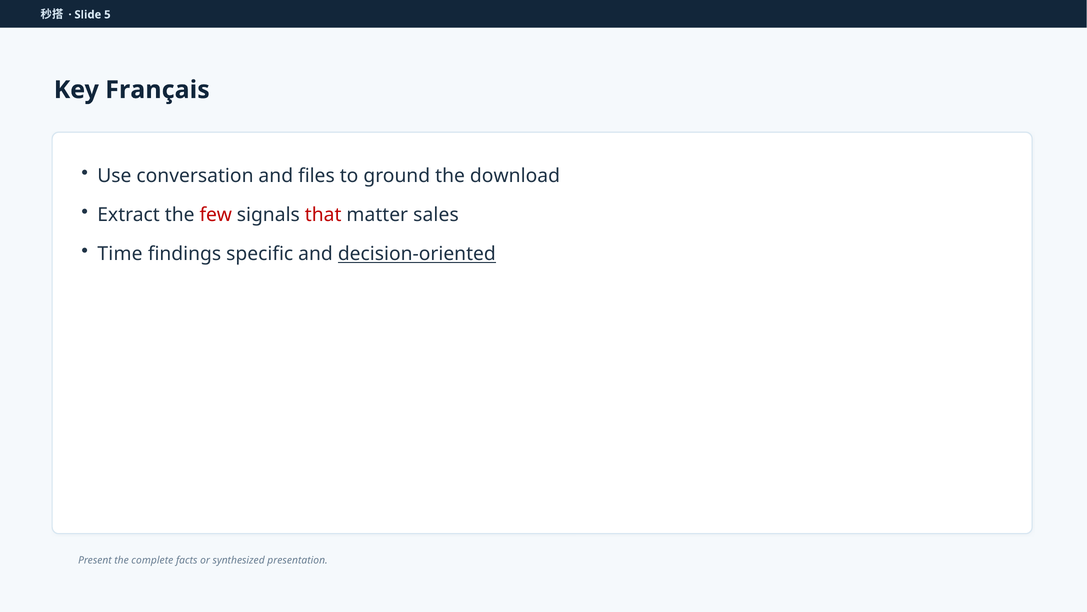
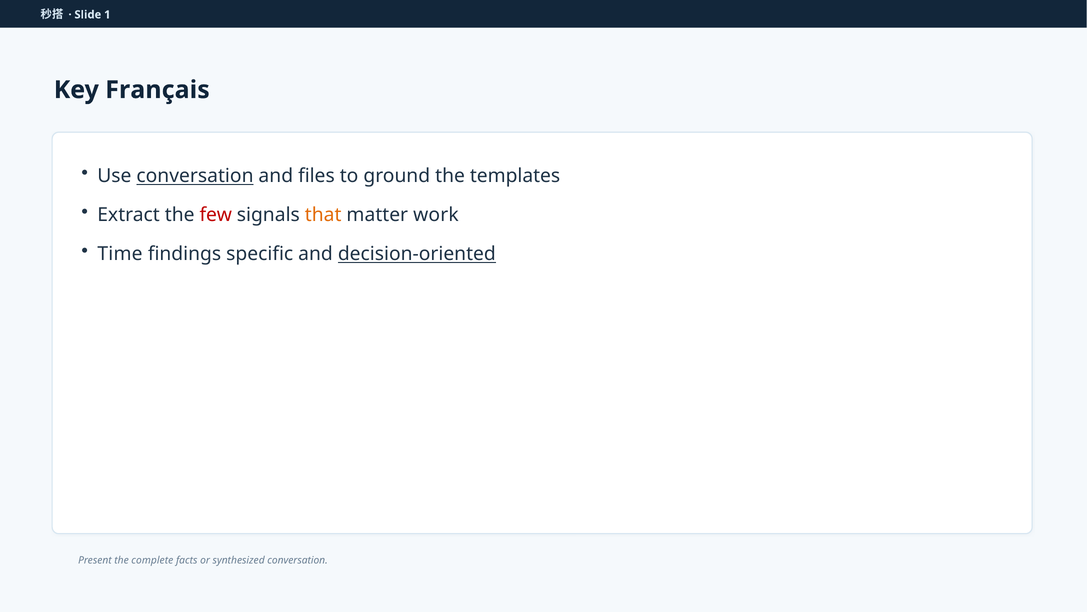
5: 5 -> 1
conversation at (195, 176) underline: none -> present
download: download -> templates
that colour: red -> orange
sales: sales -> work
synthesized presentation: presentation -> conversation
